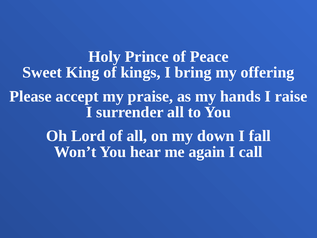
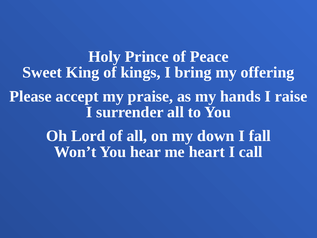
again: again -> heart
